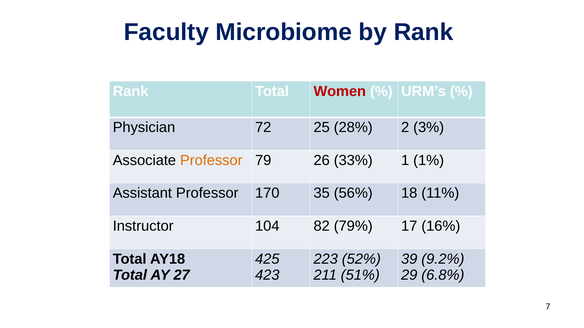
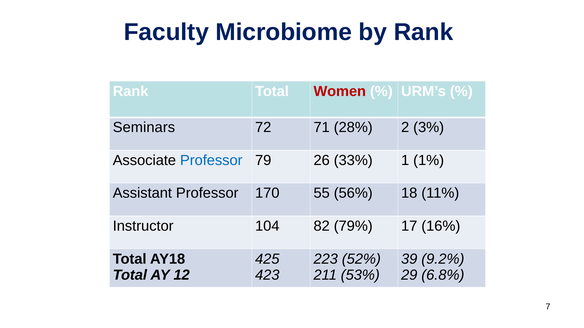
Physician: Physician -> Seminars
25: 25 -> 71
Professor at (211, 160) colour: orange -> blue
35: 35 -> 55
27: 27 -> 12
51%: 51% -> 53%
